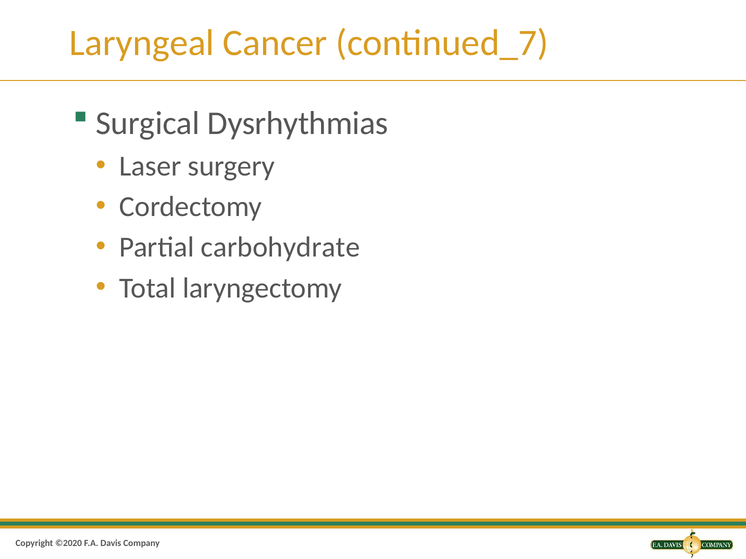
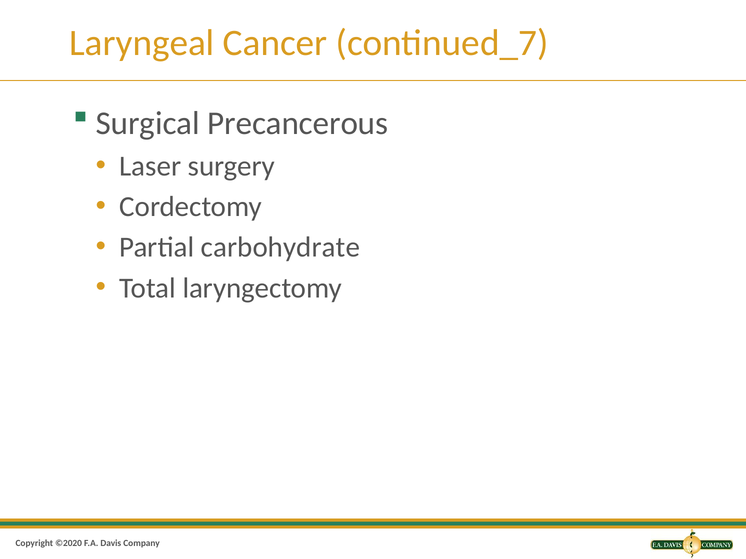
Dysrhythmias: Dysrhythmias -> Precancerous
